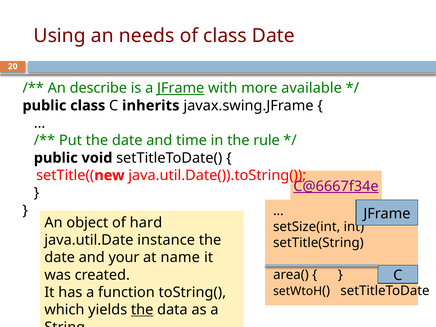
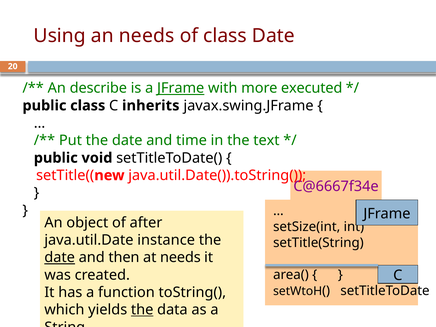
available: available -> executed
rule: rule -> text
C@6667f34e underline: present -> none
hard: hard -> after
date at (60, 257) underline: none -> present
your: your -> then
at name: name -> needs
